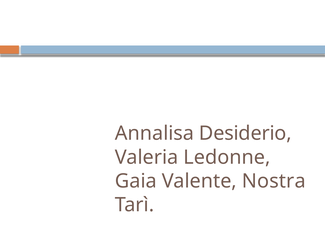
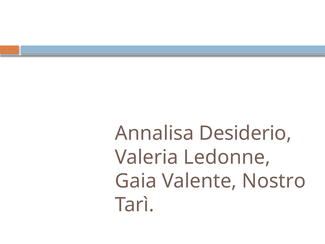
Nostra: Nostra -> Nostro
